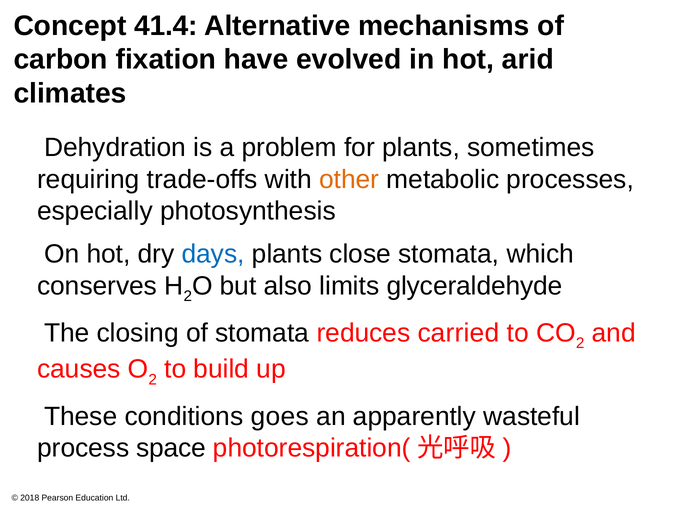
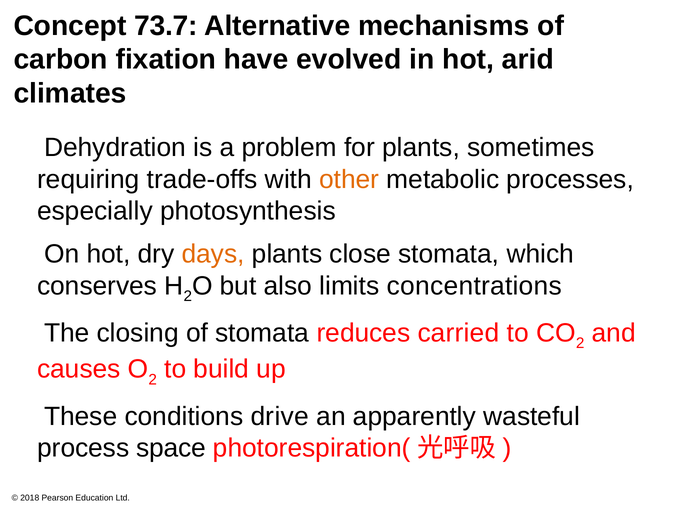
41.4: 41.4 -> 73.7
days colour: blue -> orange
glyceraldehyde: glyceraldehyde -> concentrations
goes: goes -> drive
